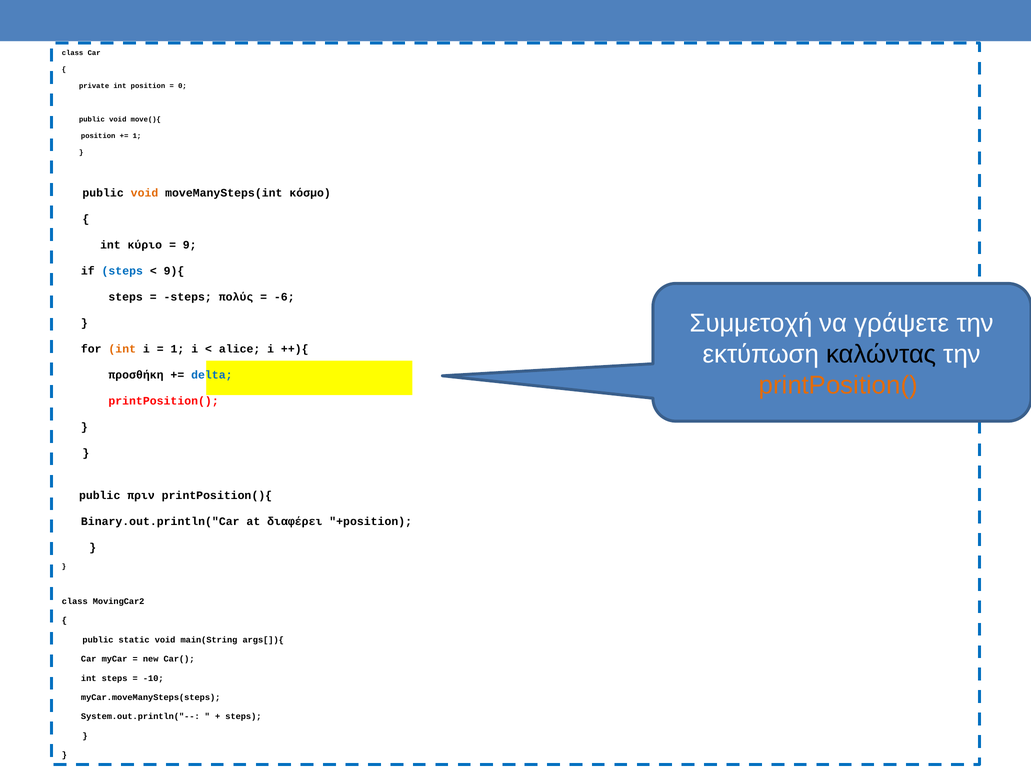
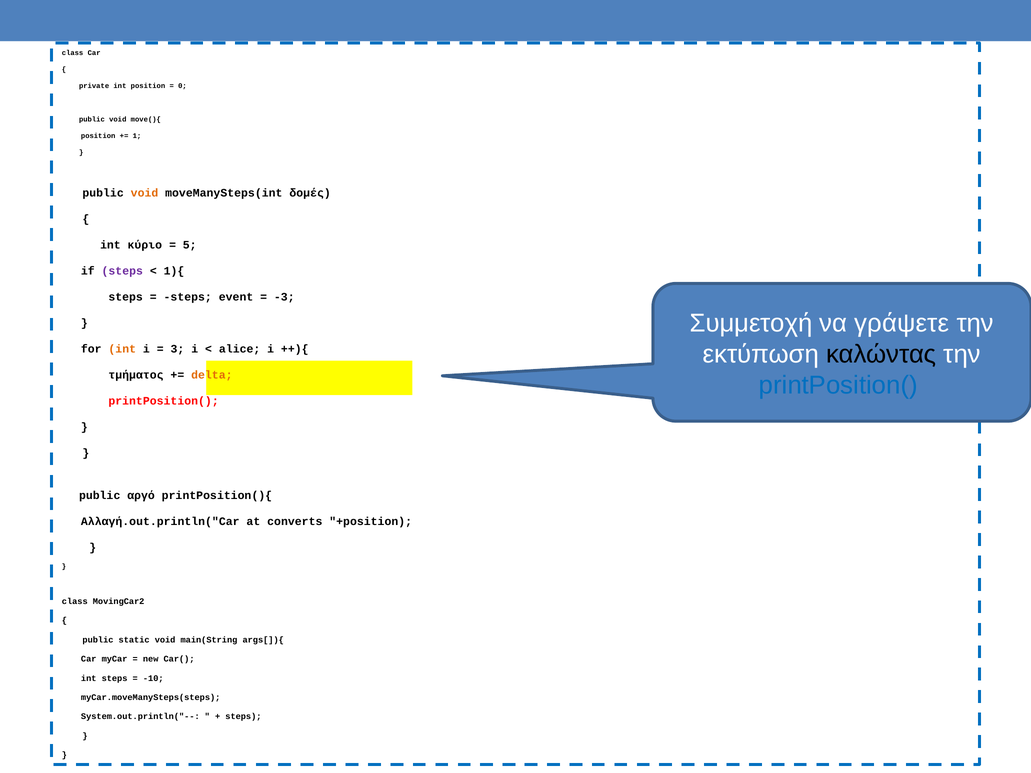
κόσμο: κόσμο -> δομές
9: 9 -> 5
steps at (122, 271) colour: blue -> purple
9){: 9){ -> 1){
πολύς: πολύς -> event
-6: -6 -> -3
1 at (177, 349): 1 -> 3
προσθήκη: προσθήκη -> τμήματος
delta colour: blue -> orange
printPosition( at (838, 385) colour: orange -> blue
πριν: πριν -> αργό
Binary.out.println("Car: Binary.out.println("Car -> Αλλαγή.out.println("Car
διαφέρει: διαφέρει -> converts
